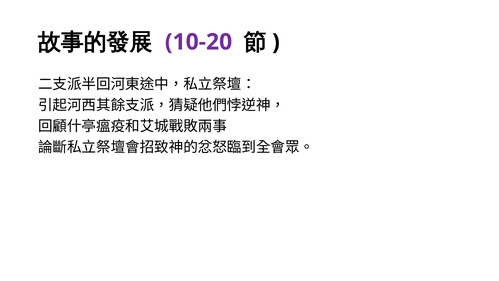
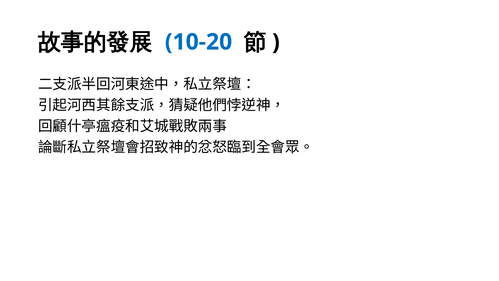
10-20 colour: purple -> blue
